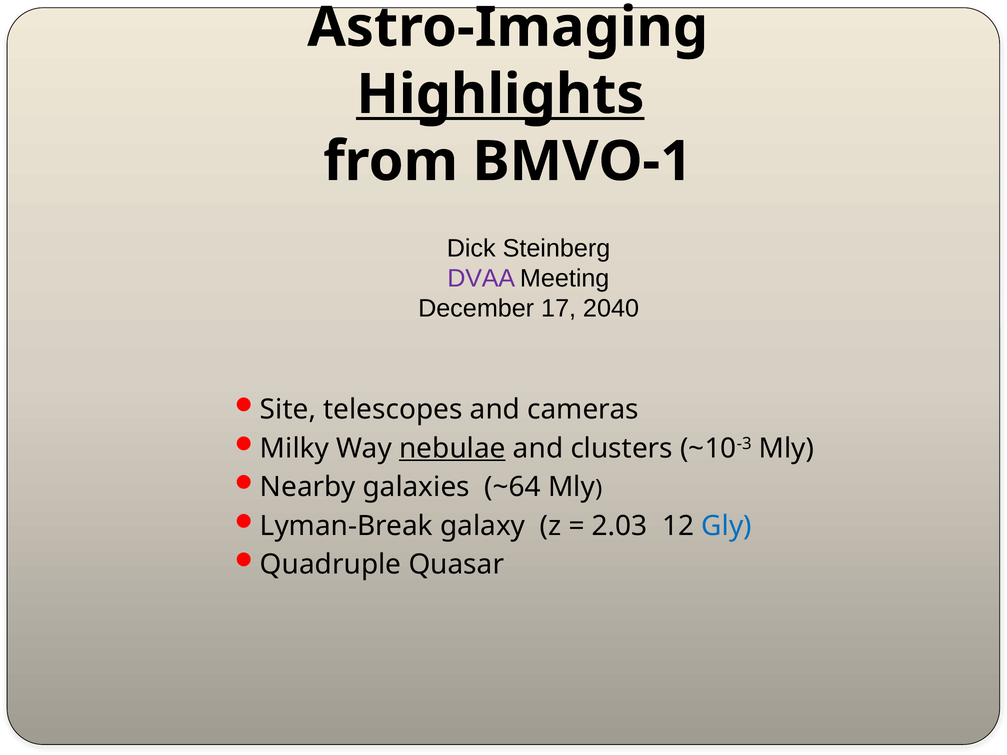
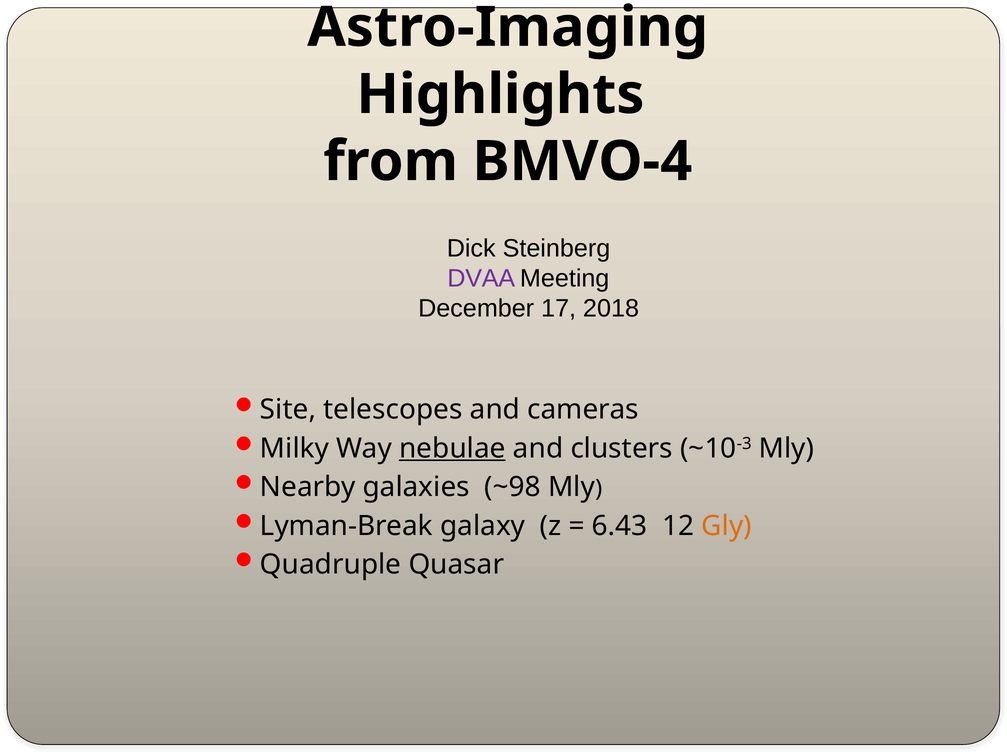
Highlights underline: present -> none
BMVO-1: BMVO-1 -> BMVO-4
2040: 2040 -> 2018
~64: ~64 -> ~98
2.03: 2.03 -> 6.43
Gly colour: blue -> orange
